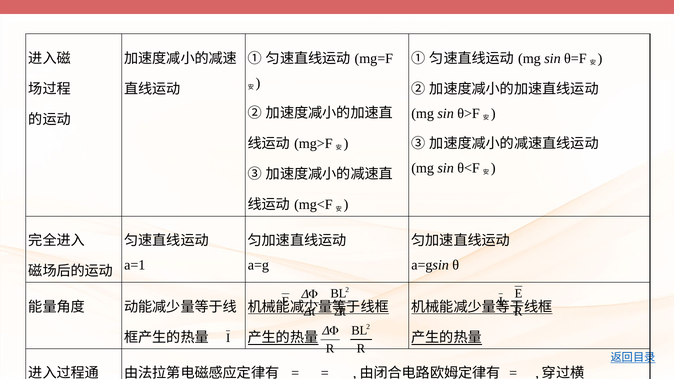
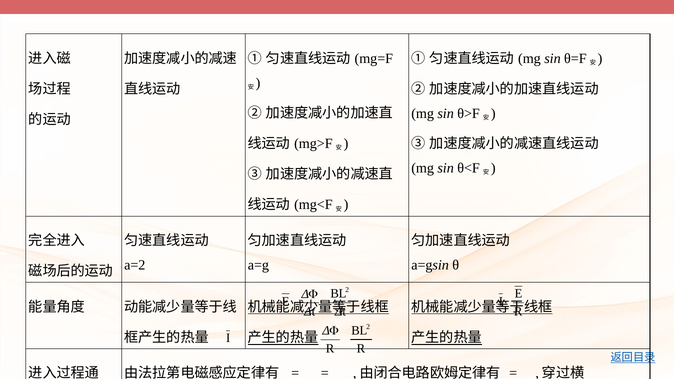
a=1: a=1 -> a=2
